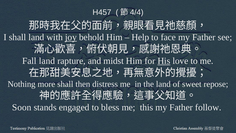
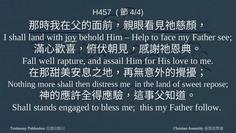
Fall land: land -> well
midst: midst -> assail
His underline: present -> none
Soon at (22, 107): Soon -> Shall
